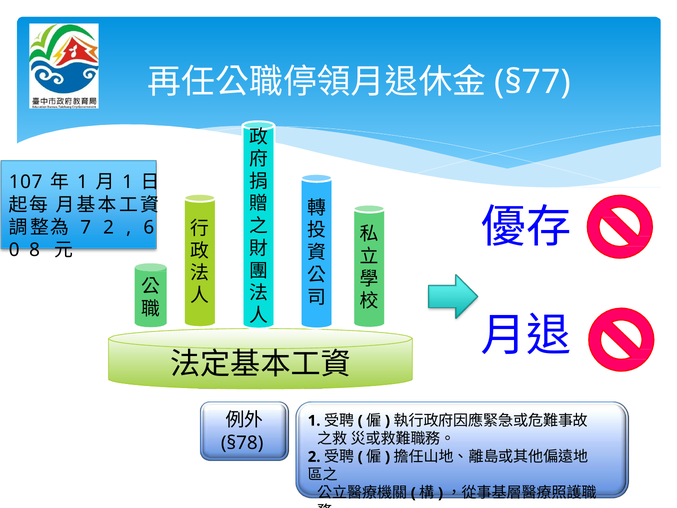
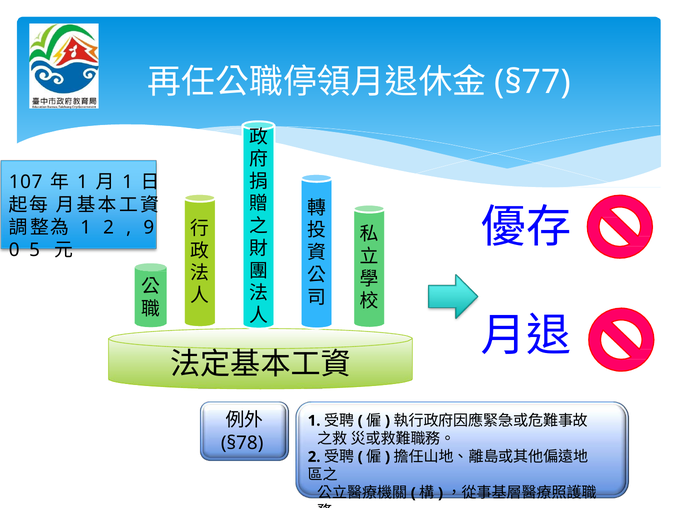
7 at (86, 227): 7 -> 1
6: 6 -> 9
8: 8 -> 5
